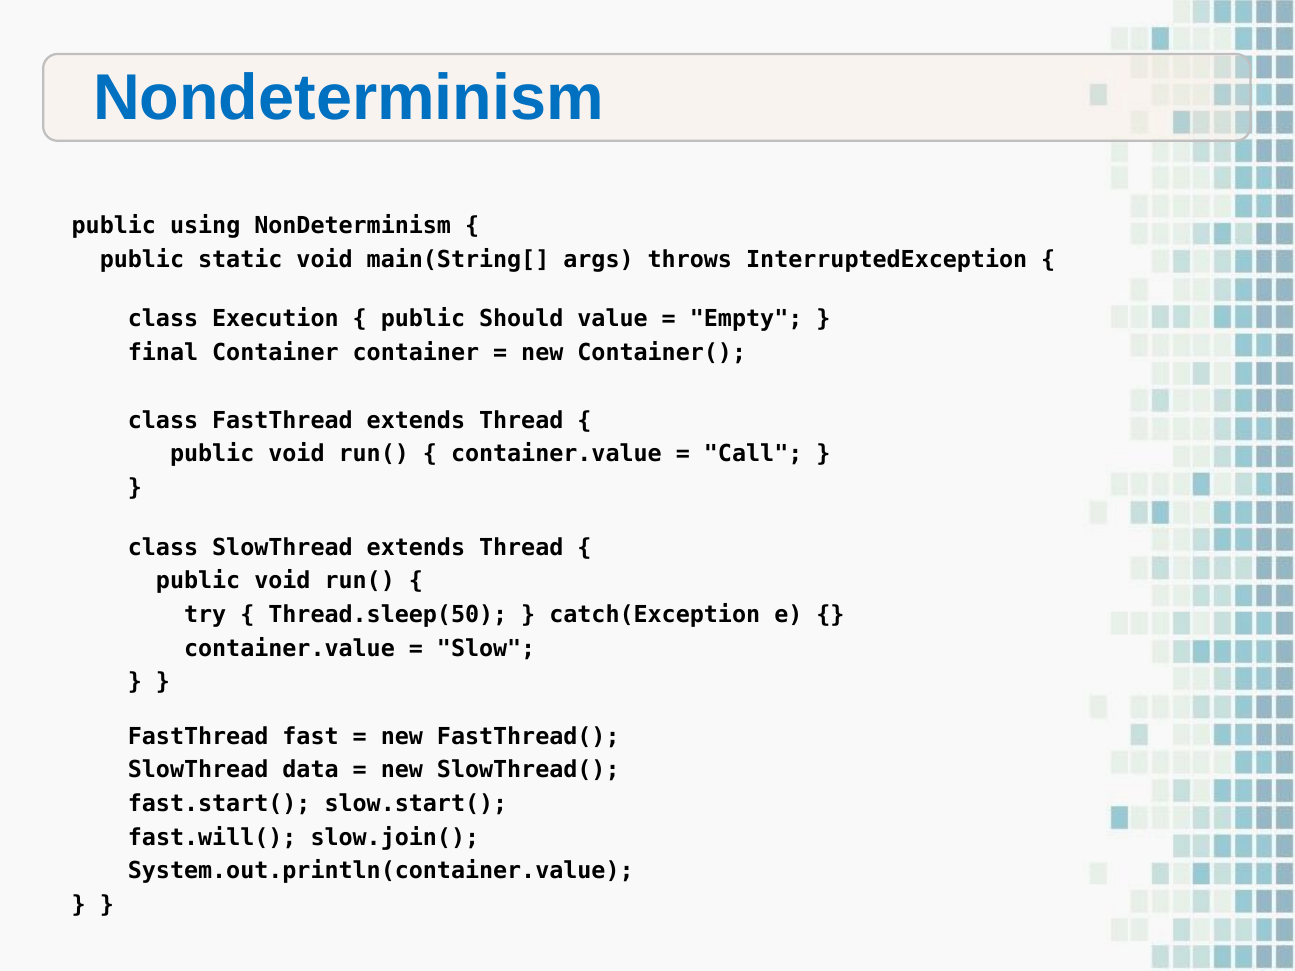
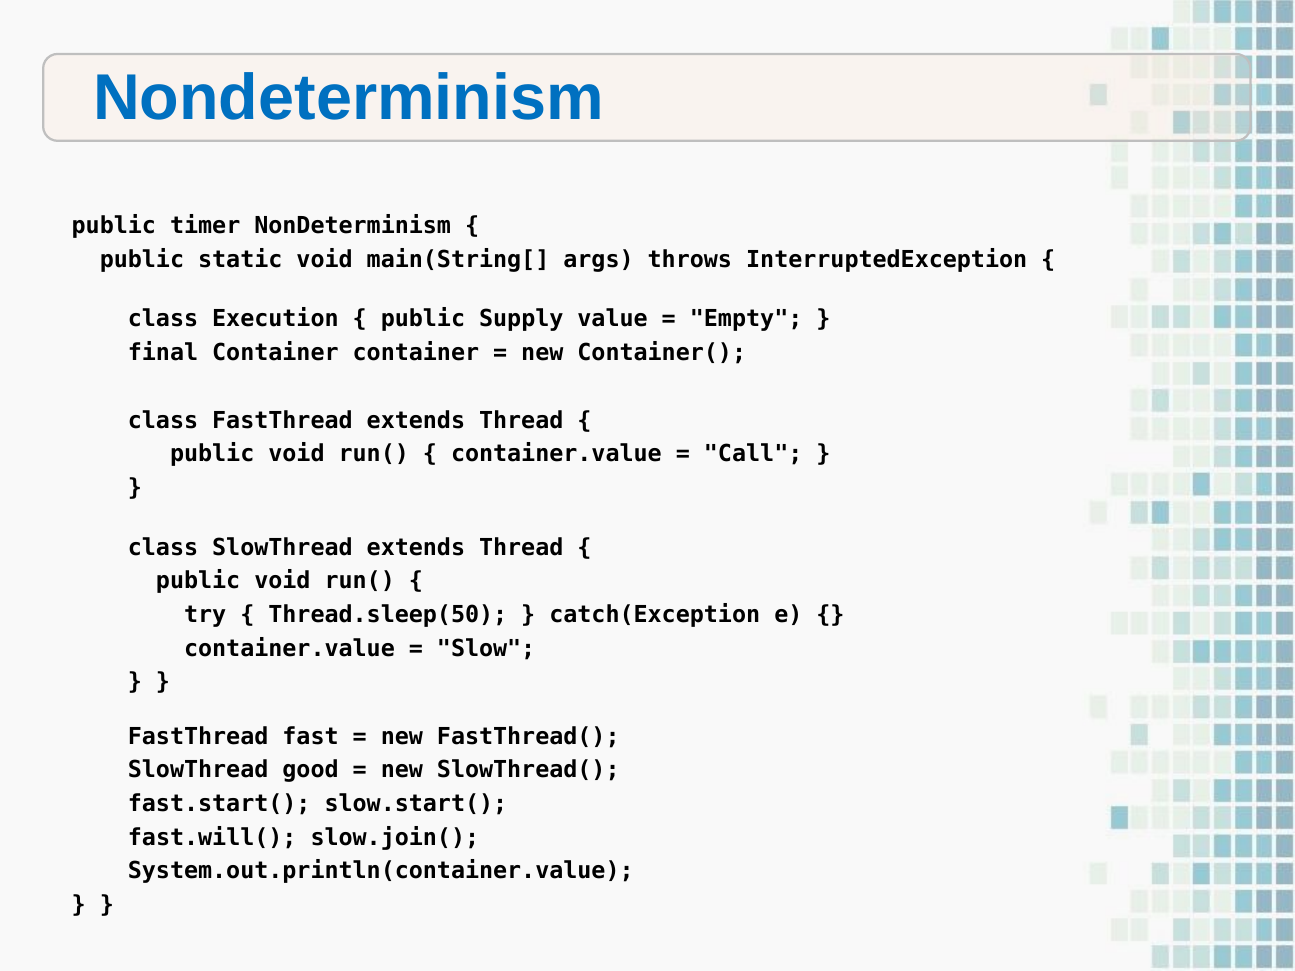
using: using -> timer
Should: Should -> Supply
data: data -> good
